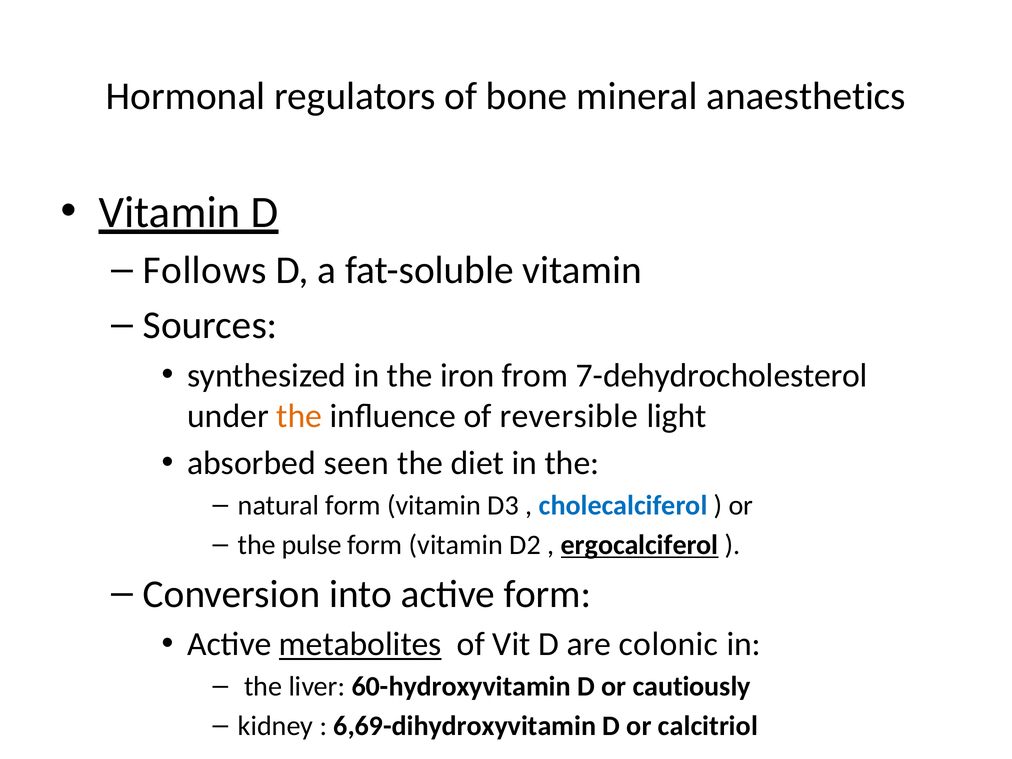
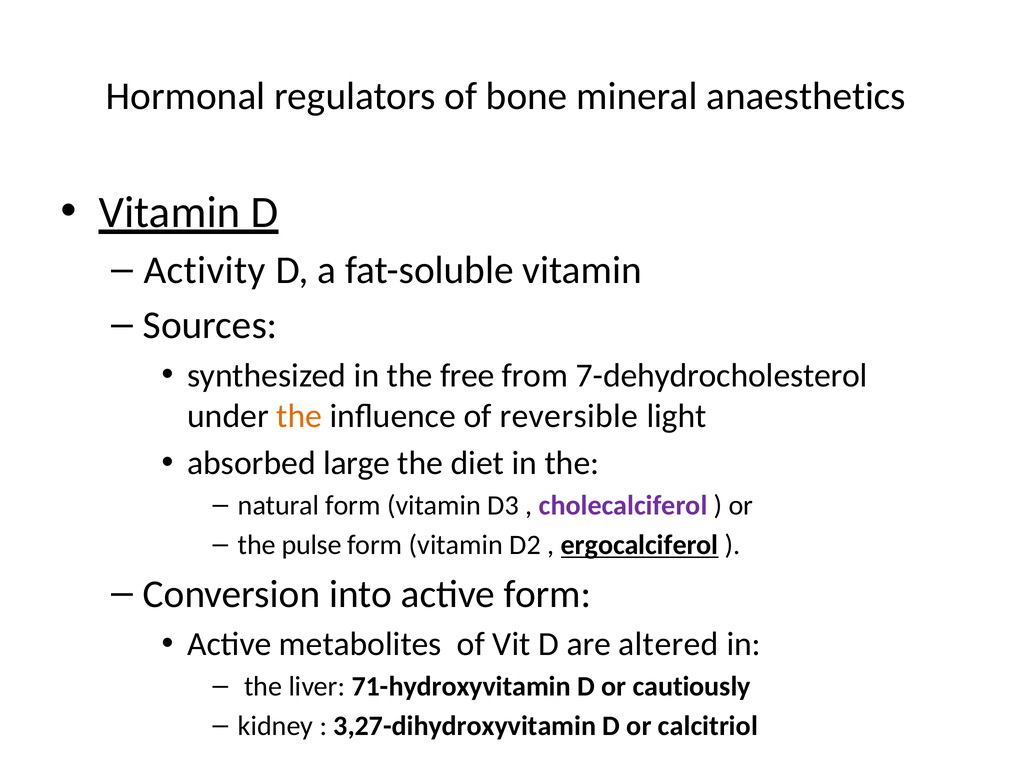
Follows: Follows -> Activity
iron: iron -> free
seen: seen -> large
cholecalciferol colour: blue -> purple
metabolites underline: present -> none
colonic: colonic -> altered
60-hydroxyvitamin: 60-hydroxyvitamin -> 71-hydroxyvitamin
6,69-dihydroxyvitamin: 6,69-dihydroxyvitamin -> 3,27-dihydroxyvitamin
